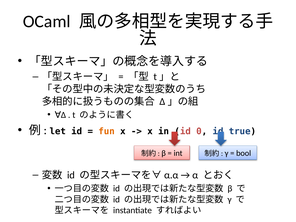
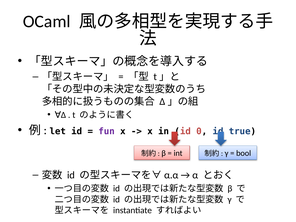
fun colour: orange -> purple
